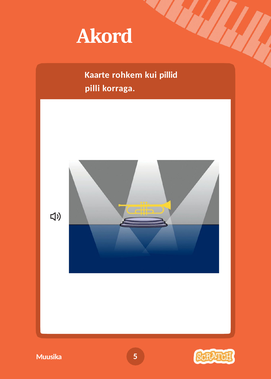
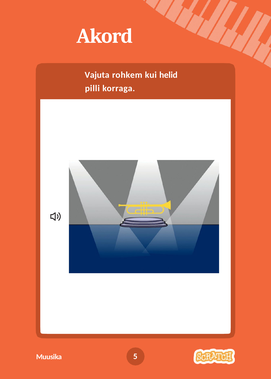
Kaarte: Kaarte -> Vajuta
pillid: pillid -> helid
